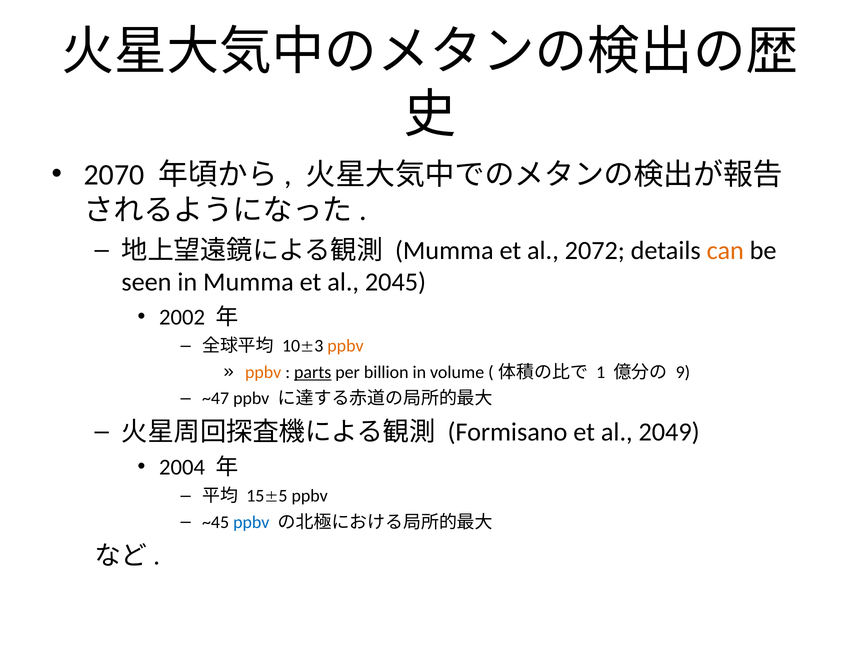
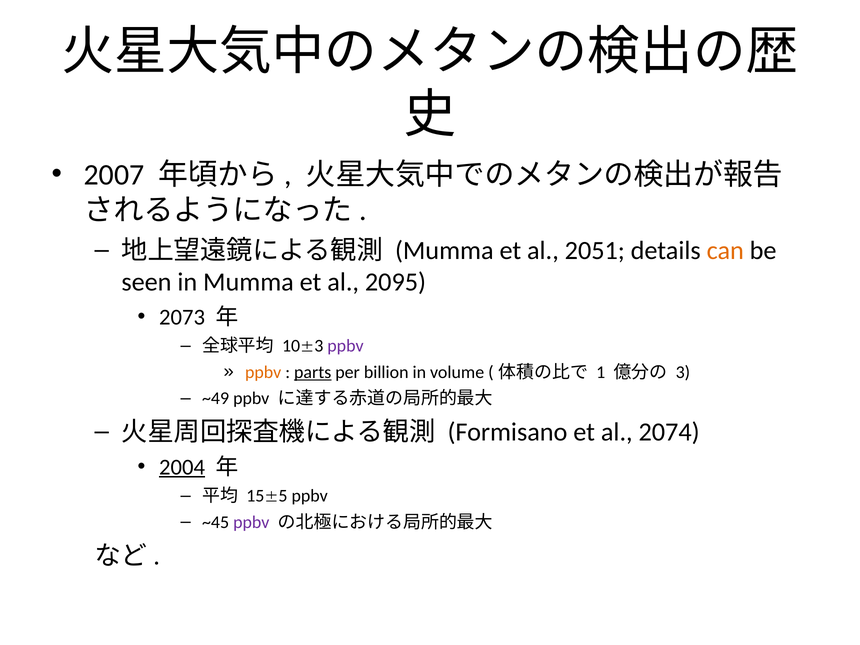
2070: 2070 -> 2007
2072: 2072 -> 2051
2045: 2045 -> 2095
2002: 2002 -> 2073
ppbv at (345, 346) colour: orange -> purple
9: 9 -> 3
~47: ~47 -> ~49
2049: 2049 -> 2074
2004 underline: none -> present
ppbv at (251, 522) colour: blue -> purple
